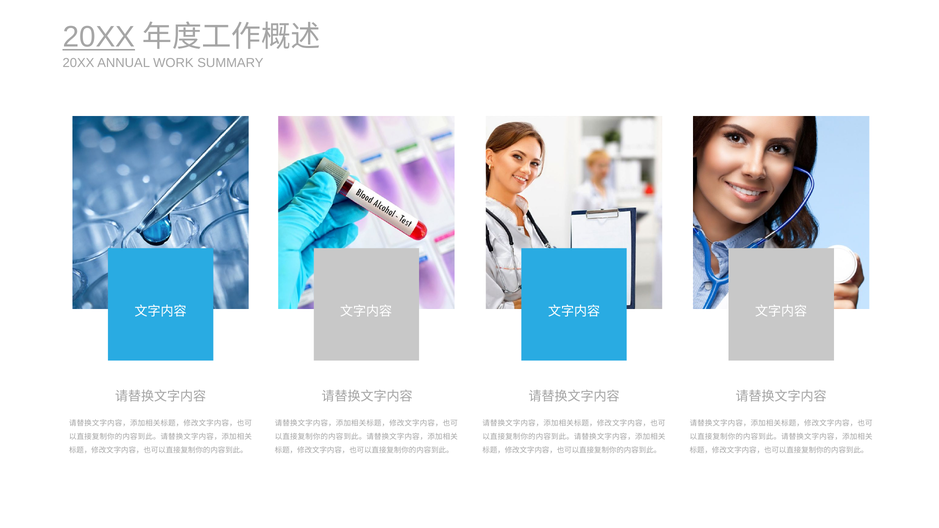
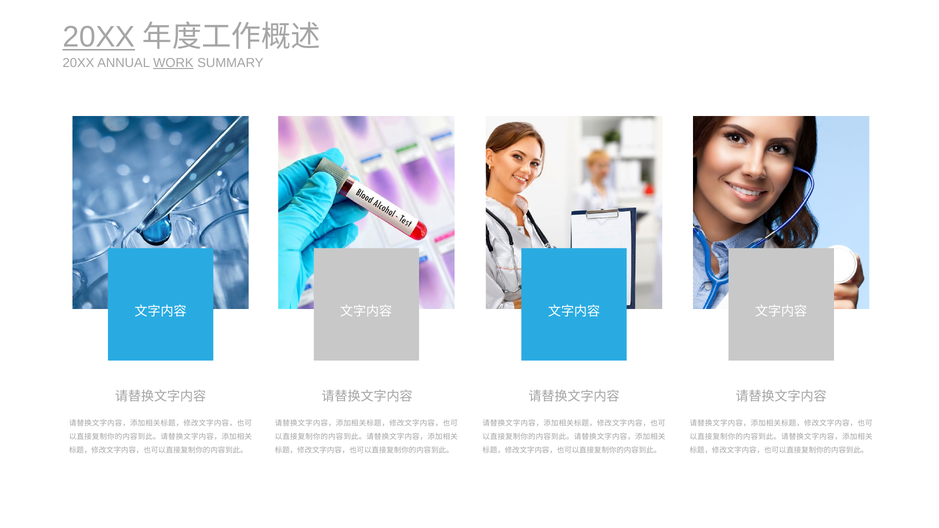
WORK underline: none -> present
